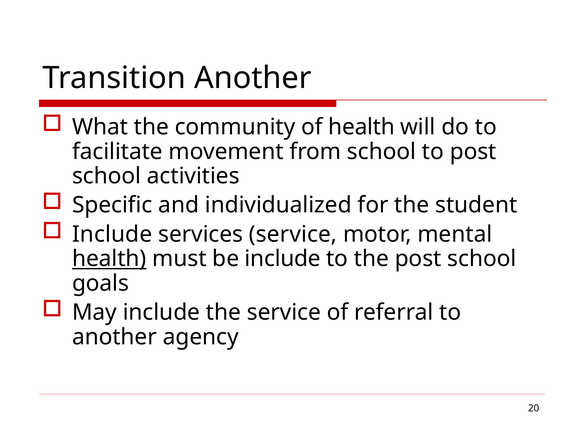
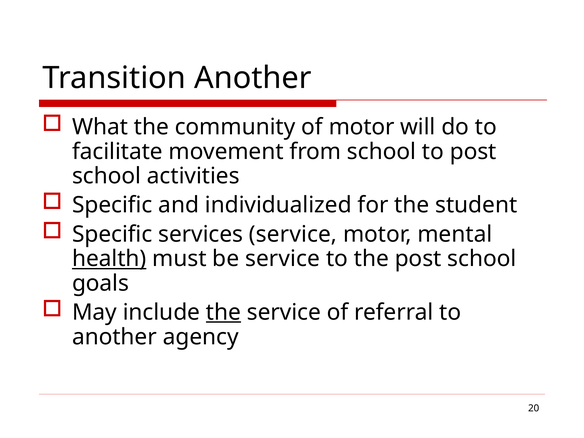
of health: health -> motor
Include at (112, 234): Include -> Specific
be include: include -> service
the at (223, 312) underline: none -> present
